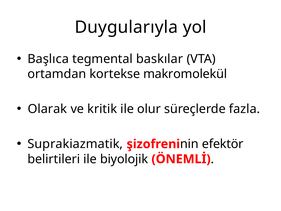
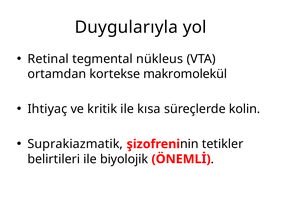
Başlıca: Başlıca -> Retinal
baskılar: baskılar -> nükleus
Olarak: Olarak -> Ihtiyaç
olur: olur -> kısa
fazla: fazla -> kolin
efektör: efektör -> tetikler
